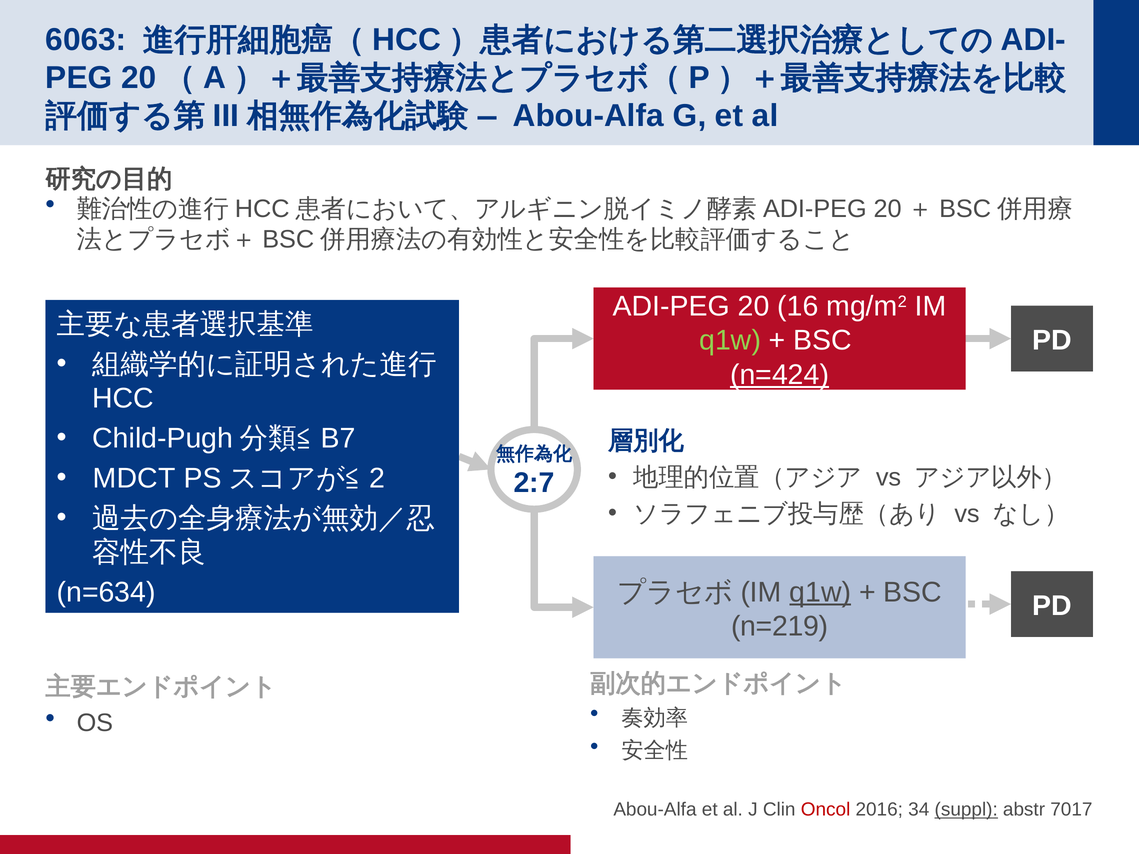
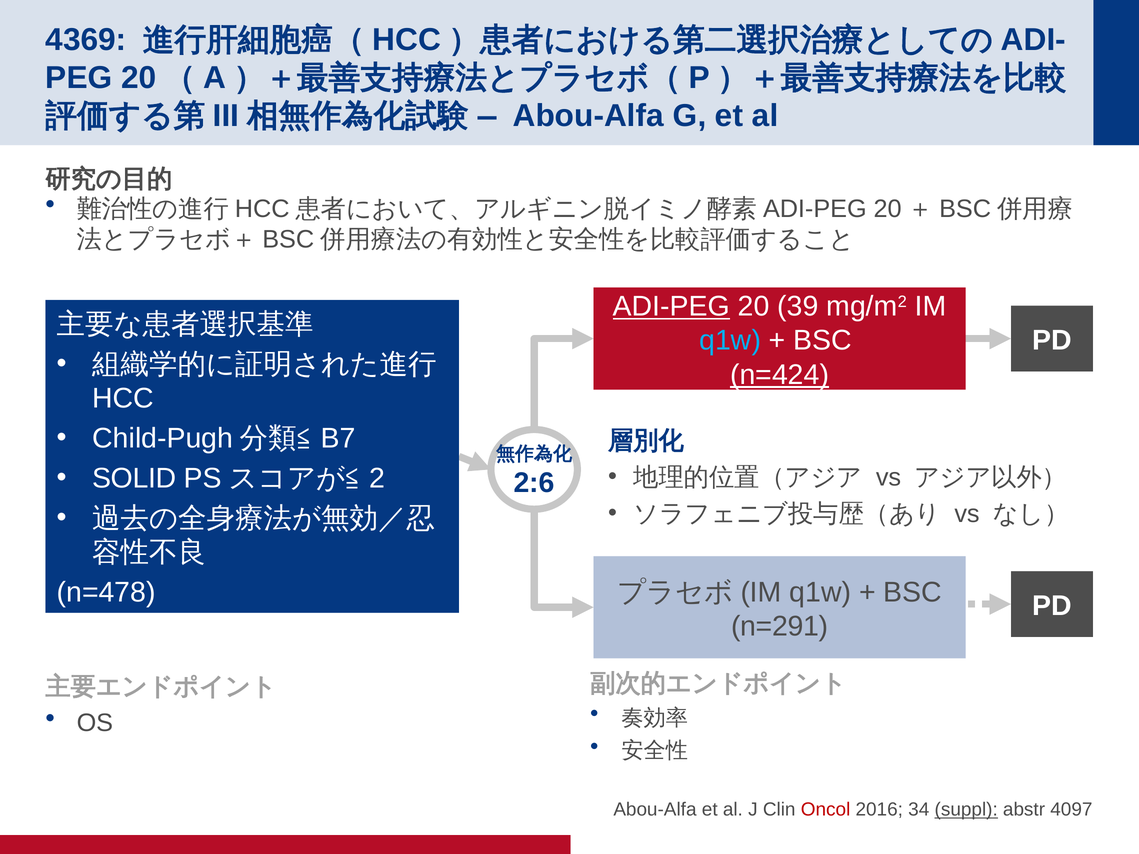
6063: 6063 -> 4369
ADI-PEG underline: none -> present
16: 16 -> 39
q1w at (730, 341) colour: light green -> light blue
MDCT: MDCT -> SOLID
2:7: 2:7 -> 2:6
n=634: n=634 -> n=478
q1w at (820, 592) underline: present -> none
n=219: n=219 -> n=291
7017: 7017 -> 4097
